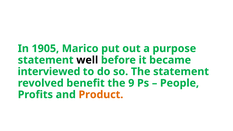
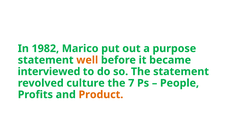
1905: 1905 -> 1982
well colour: black -> orange
benefit: benefit -> culture
9: 9 -> 7
